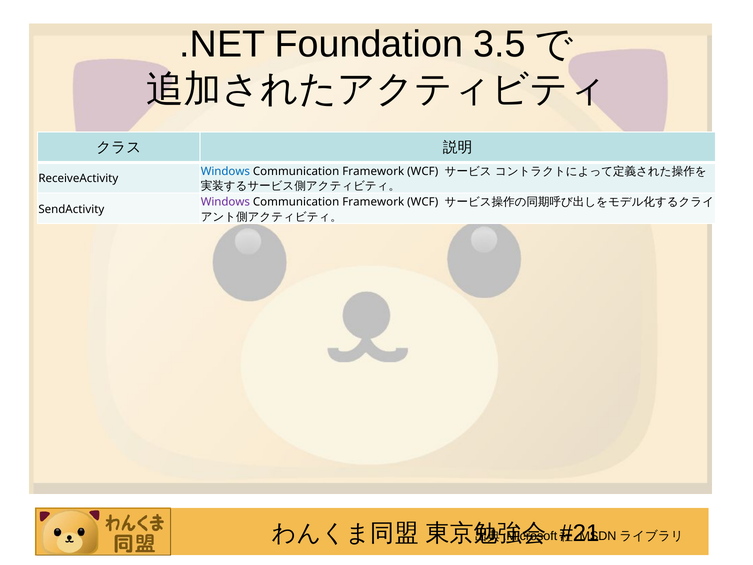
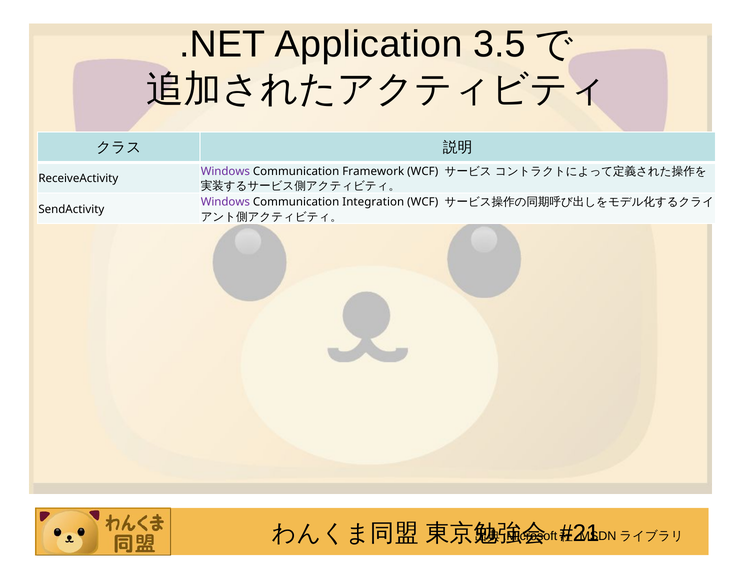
Foundation: Foundation -> Application
Windows at (225, 172) colour: blue -> purple
Framework at (373, 202): Framework -> Integration
